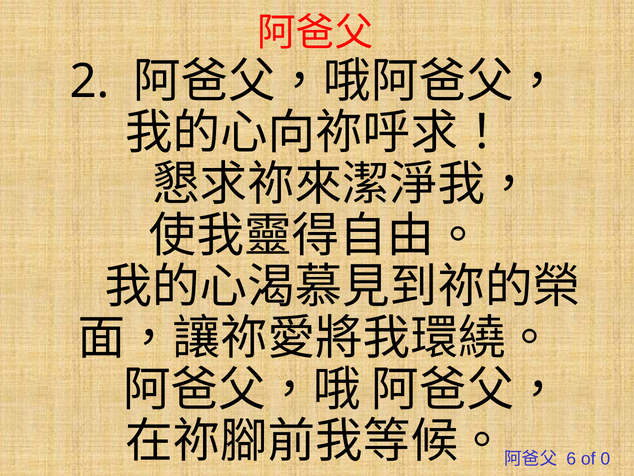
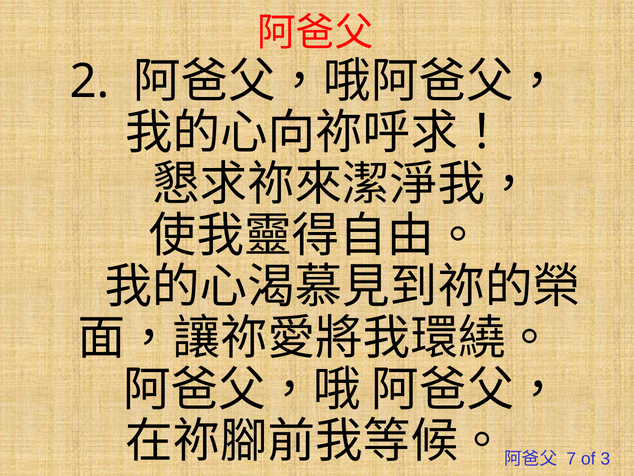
6: 6 -> 7
0: 0 -> 3
